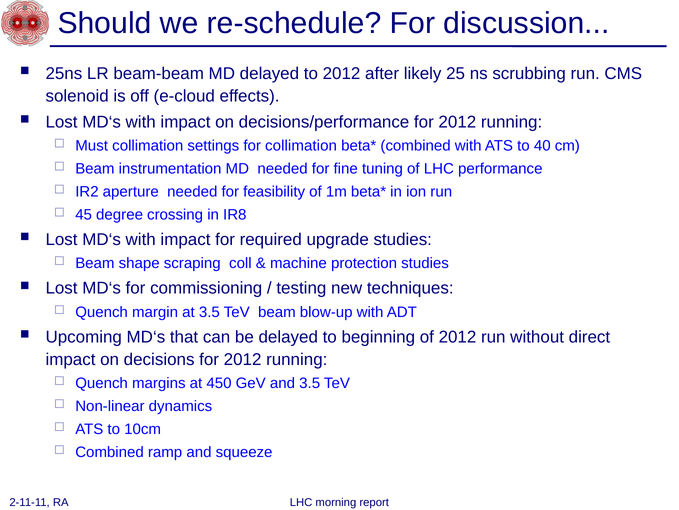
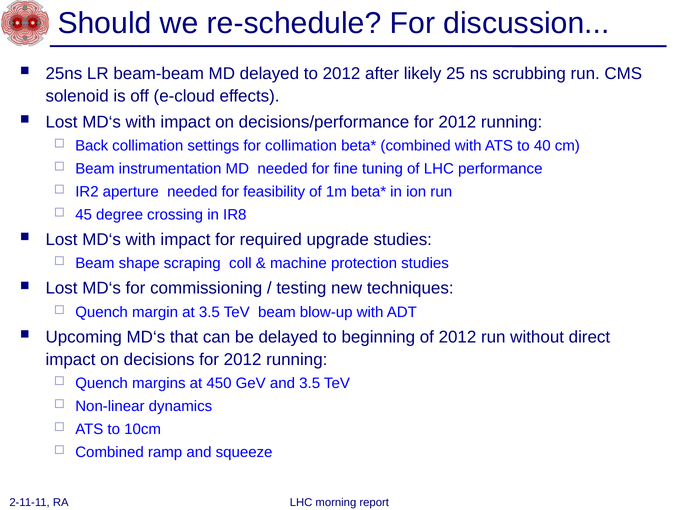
Must: Must -> Back
